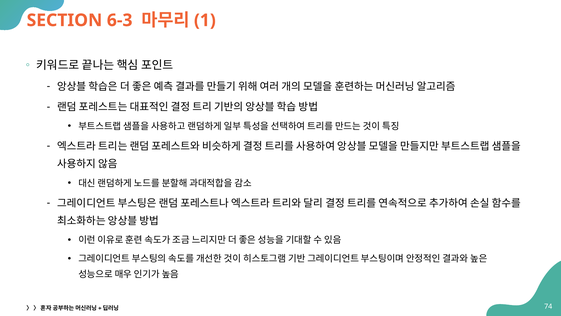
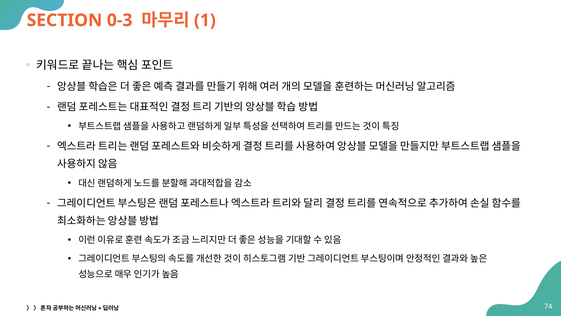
6-3: 6-3 -> 0-3
